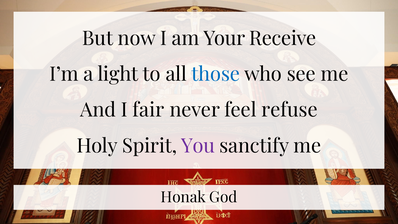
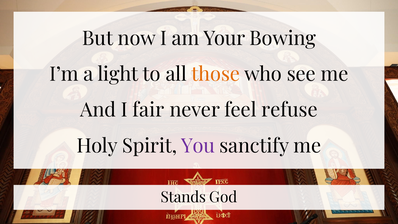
Receive: Receive -> Bowing
those colour: blue -> orange
Honak: Honak -> Stands
